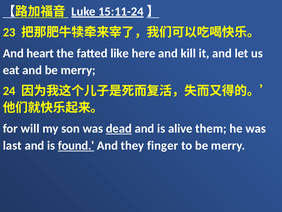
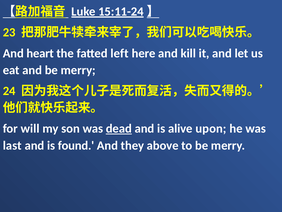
like: like -> left
them: them -> upon
found underline: present -> none
finger: finger -> above
